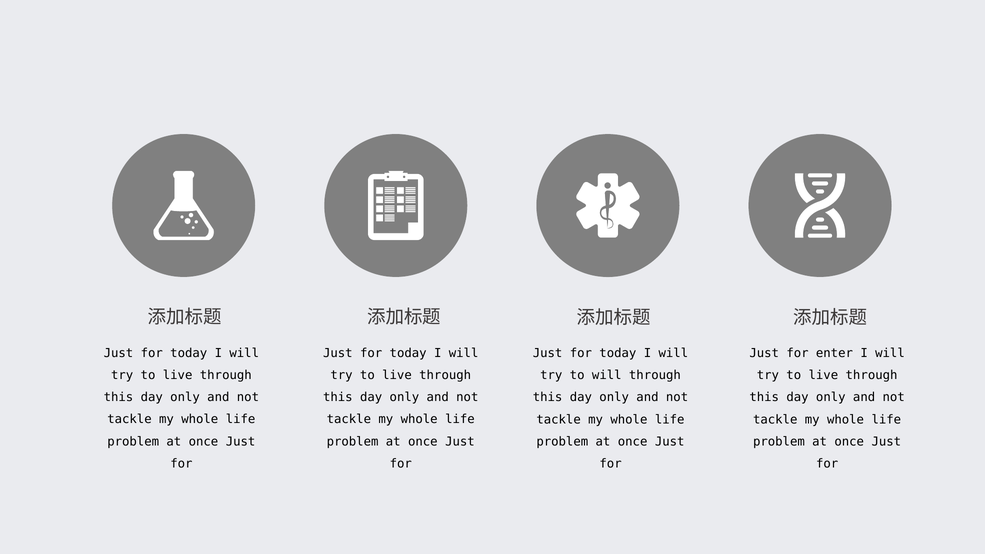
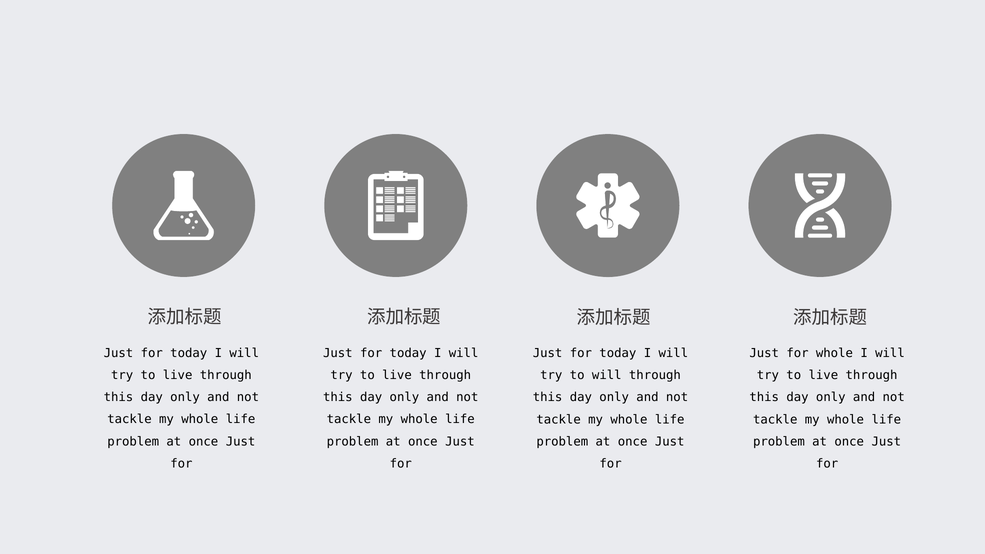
for enter: enter -> whole
